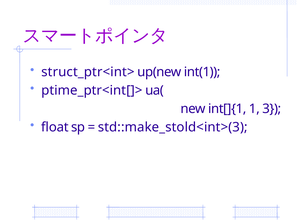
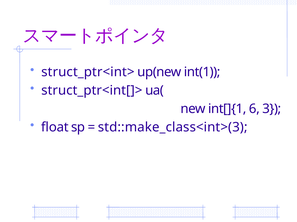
ptime_ptr<int[]>: ptime_ptr<int[]> -> struct_ptr<int[]>
1: 1 -> 6
std::make_stold<int>(3: std::make_stold<int>(3 -> std::make_class<int>(3
